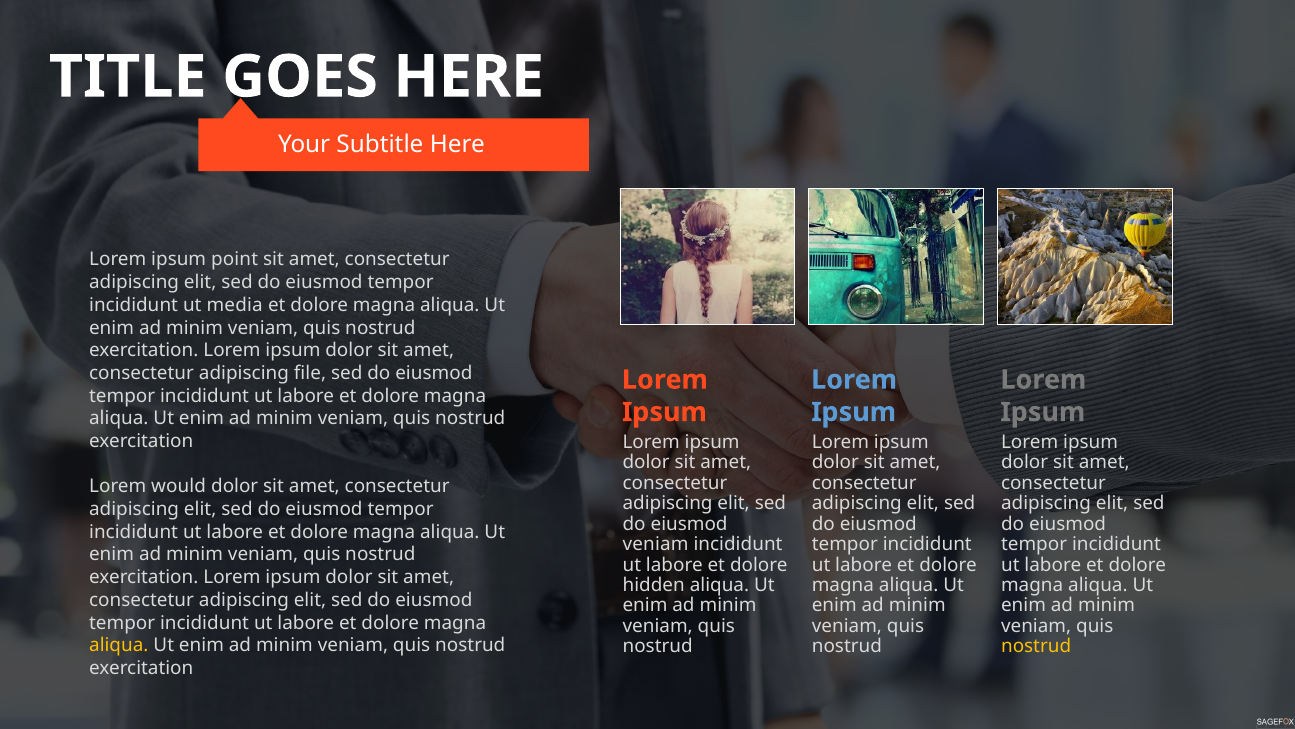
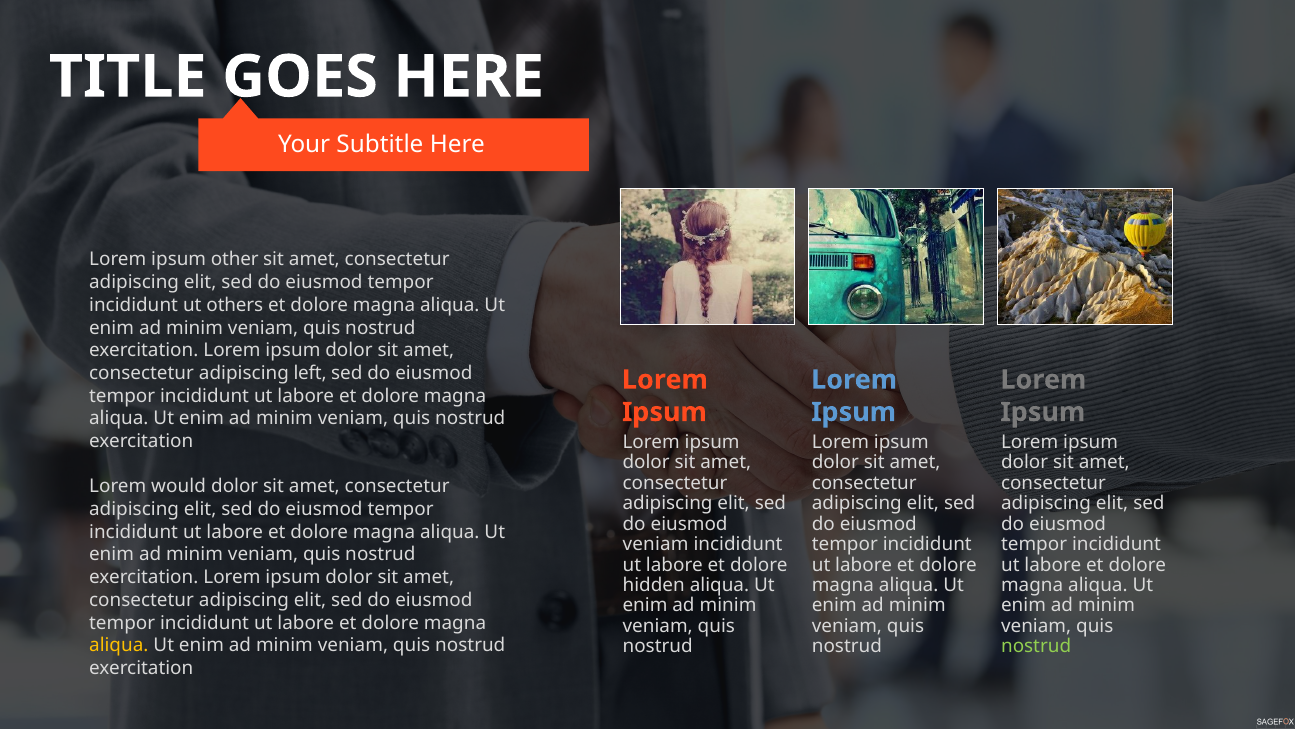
point: point -> other
media: media -> others
file: file -> left
nostrud at (1036, 646) colour: yellow -> light green
